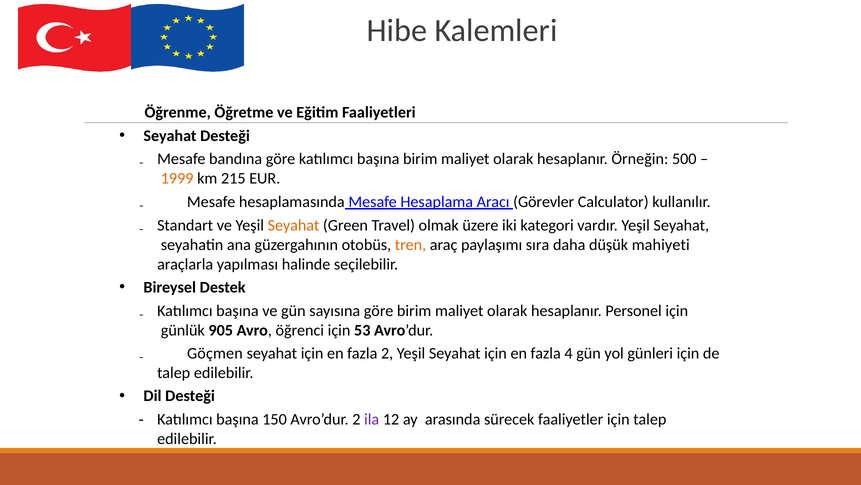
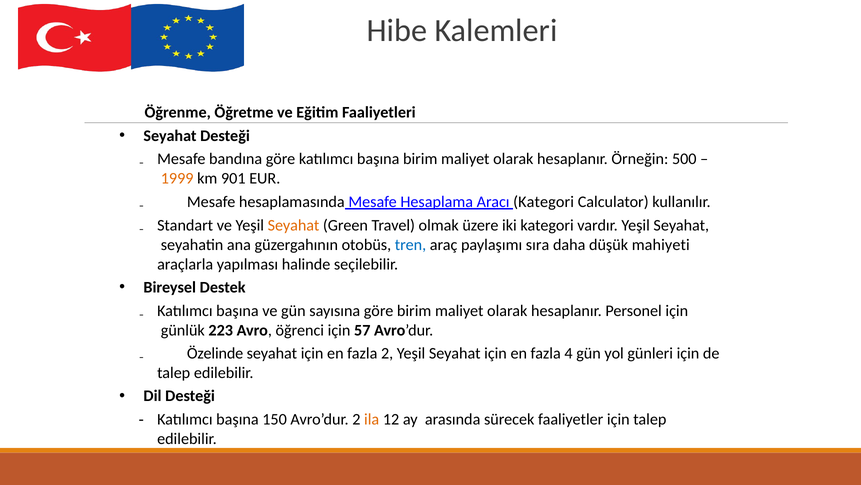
215: 215 -> 901
Aracı Görevler: Görevler -> Kategori
tren colour: orange -> blue
905: 905 -> 223
53: 53 -> 57
Göçmen: Göçmen -> Özelinde
ila colour: purple -> orange
